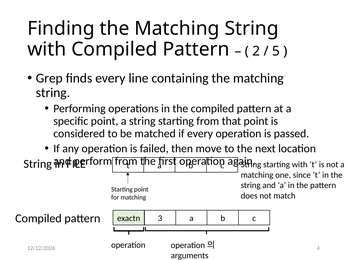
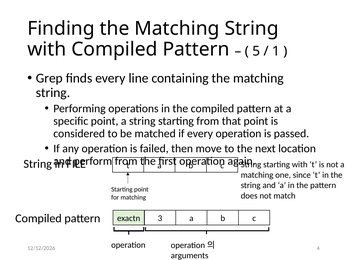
2: 2 -> 5
5: 5 -> 1
